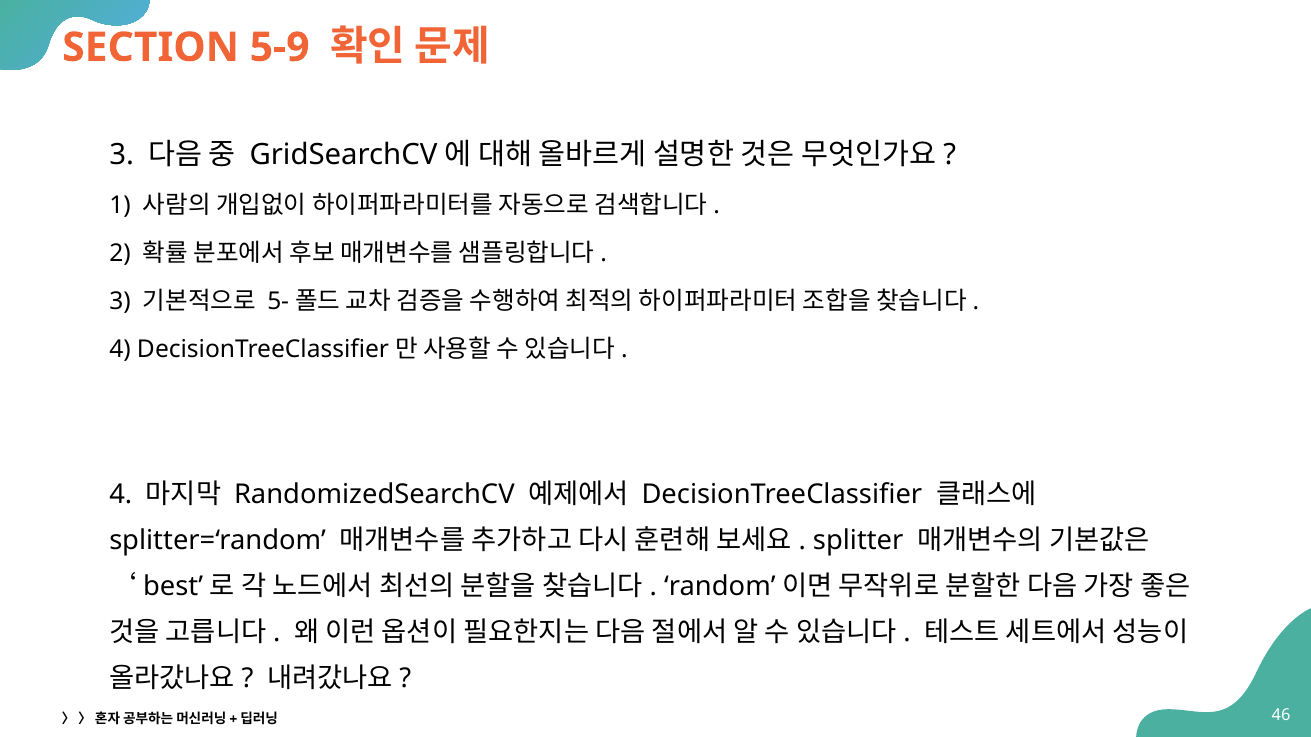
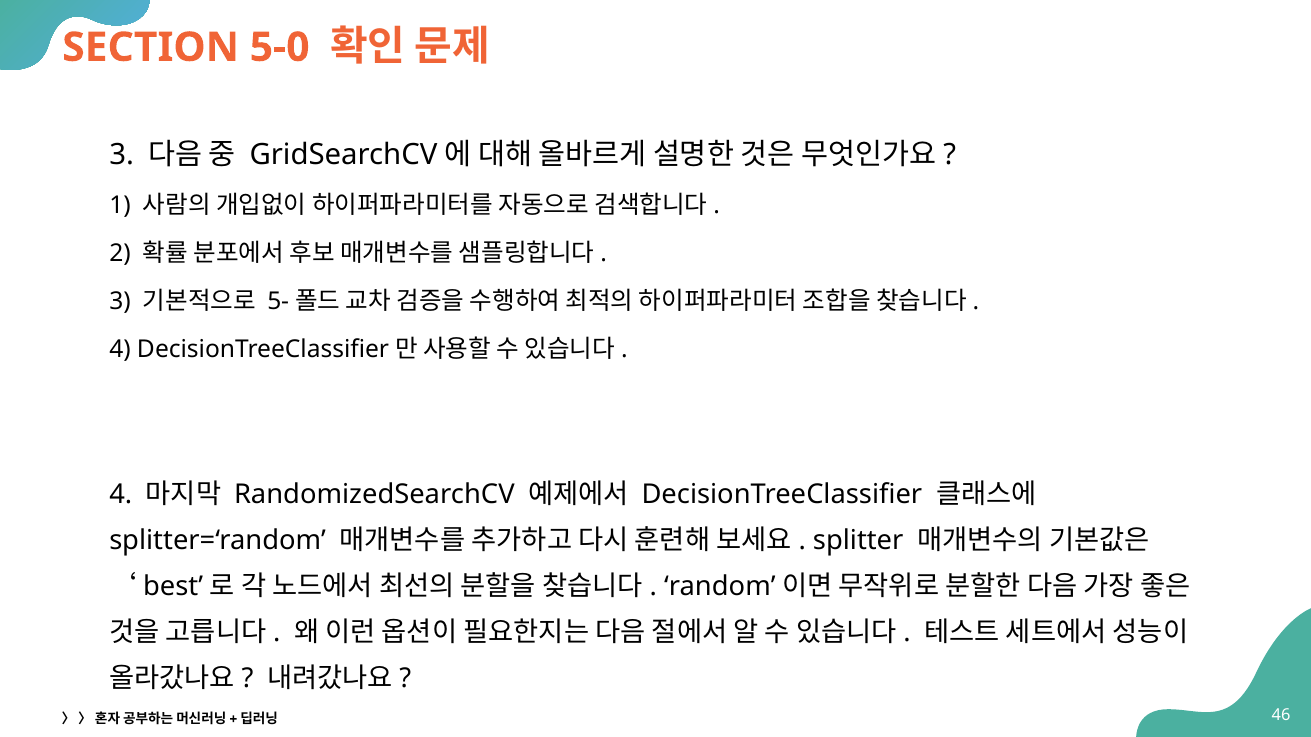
5-9: 5-9 -> 5-0
